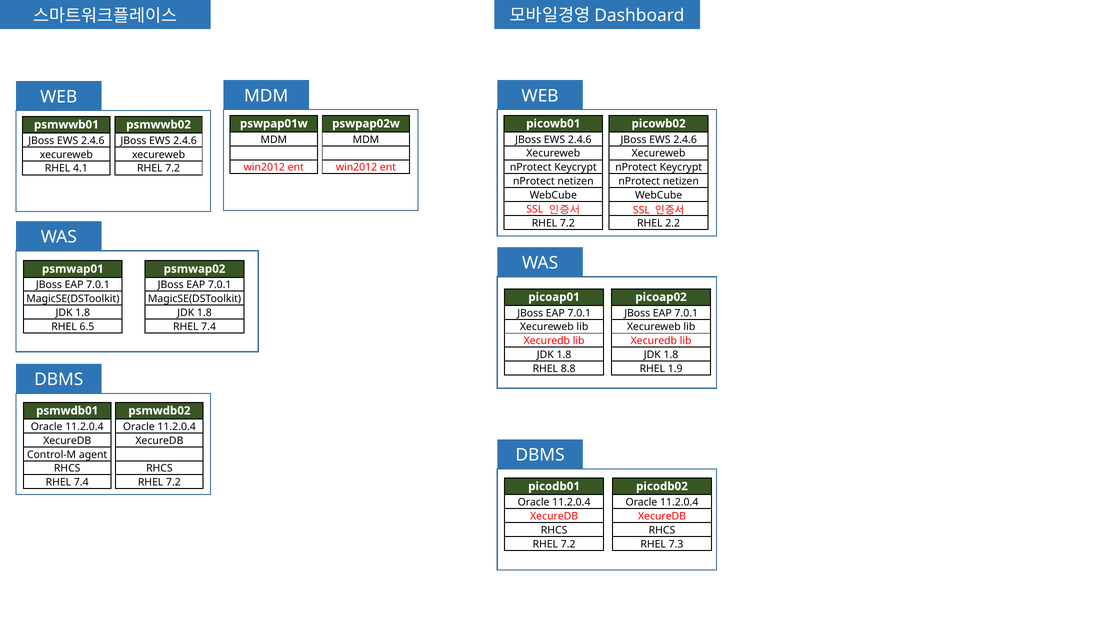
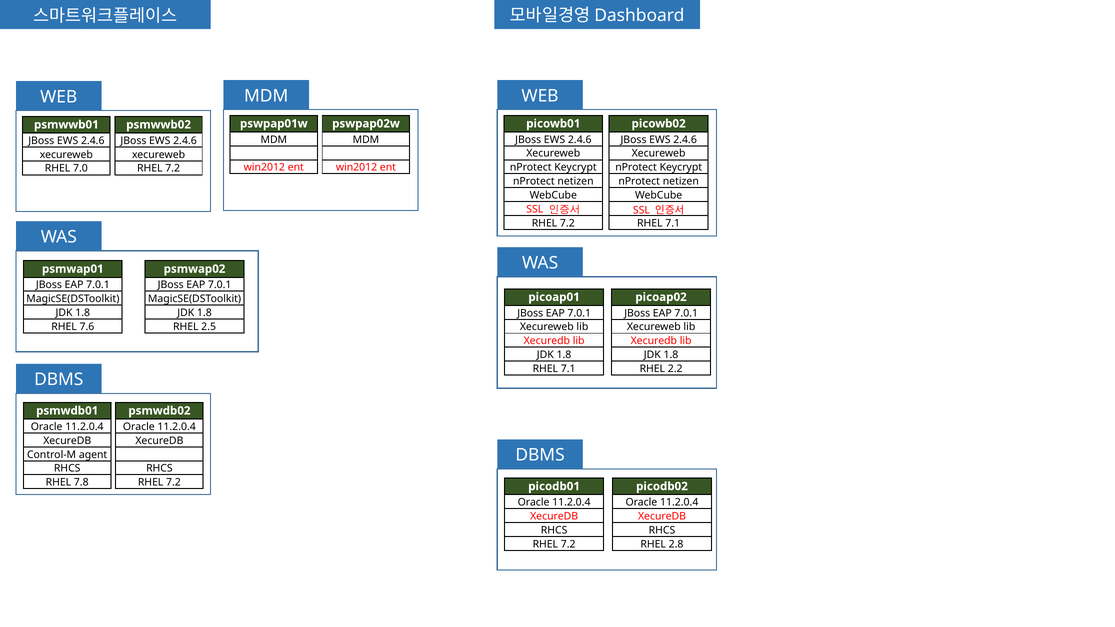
4.1: 4.1 -> 7.0
2.2 at (673, 223): 2.2 -> 7.1
6.5: 6.5 -> 7.6
7.4 at (209, 327): 7.4 -> 2.5
8.8 at (568, 369): 8.8 -> 7.1
1.9: 1.9 -> 2.2
7.4 at (81, 483): 7.4 -> 7.8
7.3: 7.3 -> 2.8
